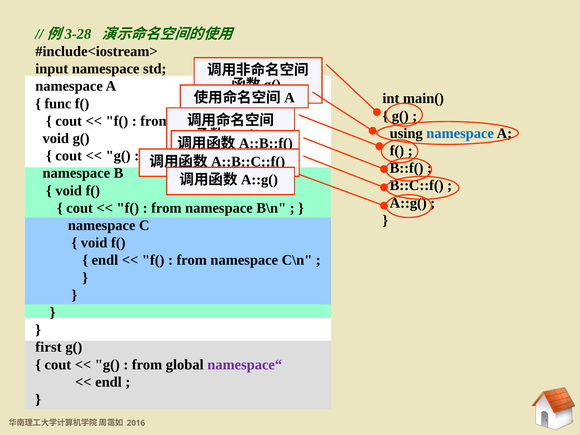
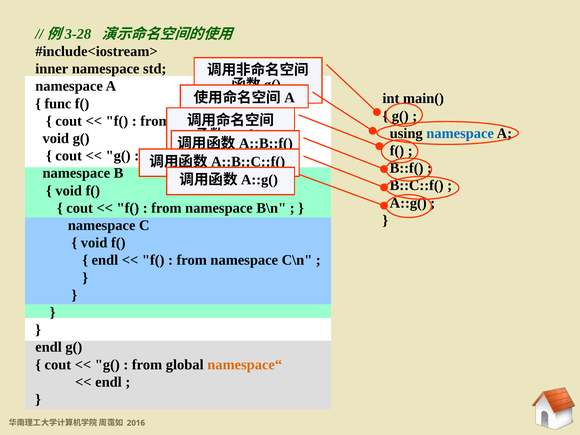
input: input -> inner
first at (48, 347): first -> endl
namespace“ colour: purple -> orange
